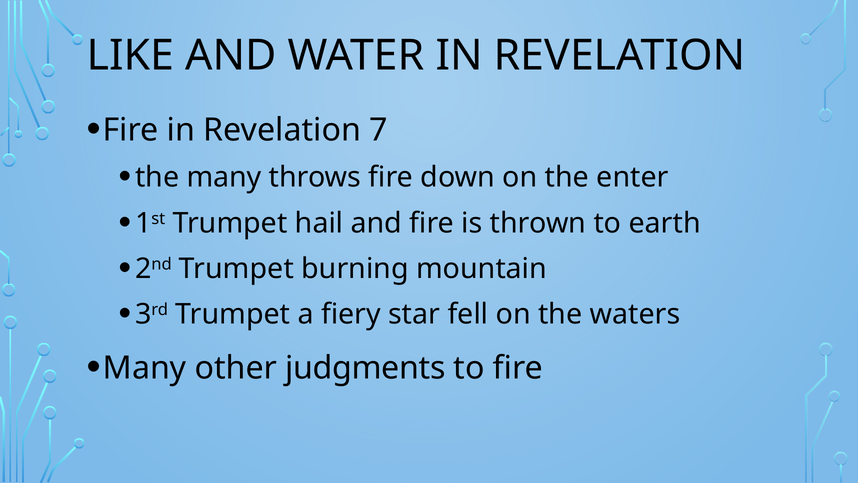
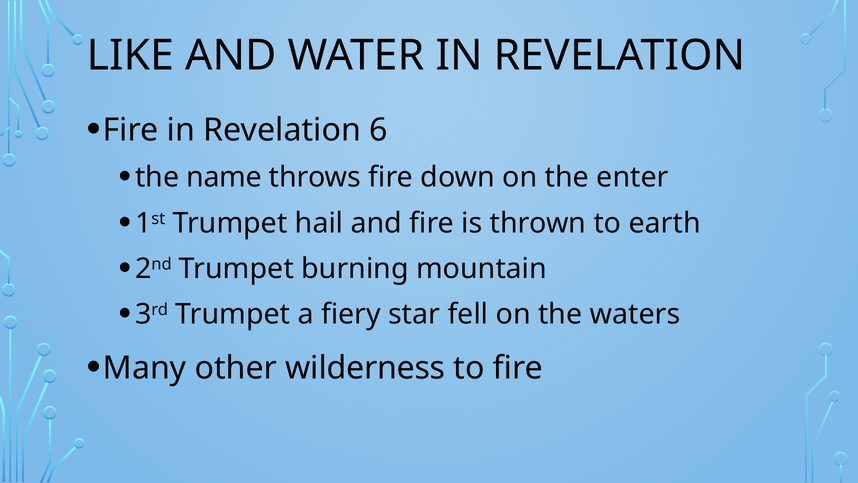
7: 7 -> 6
the many: many -> name
judgments: judgments -> wilderness
